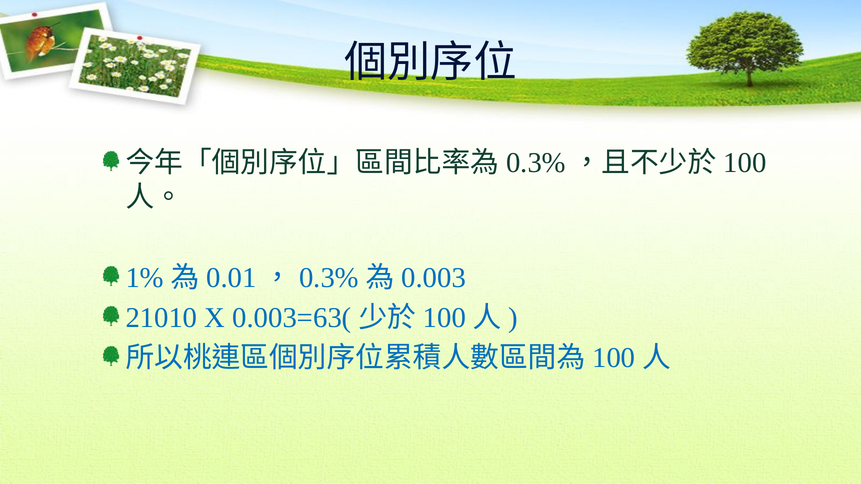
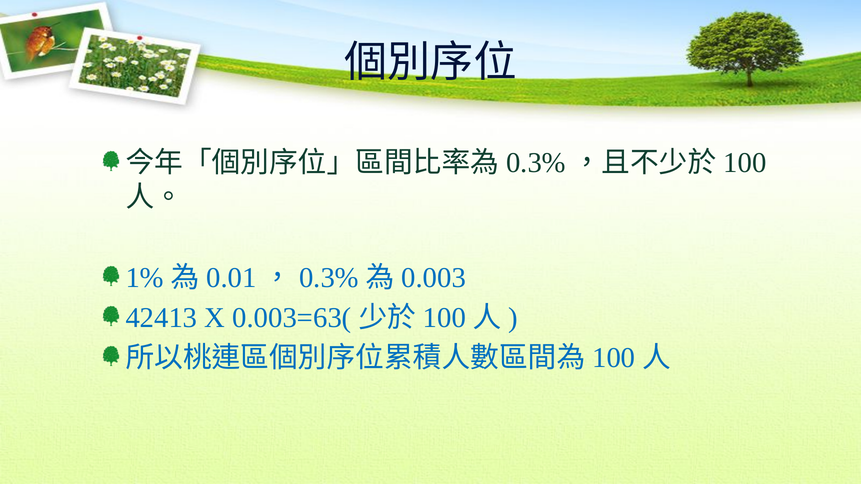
21010: 21010 -> 42413
